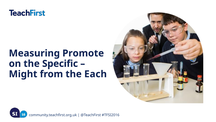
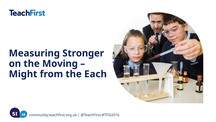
Promote: Promote -> Stronger
Specific: Specific -> Moving
